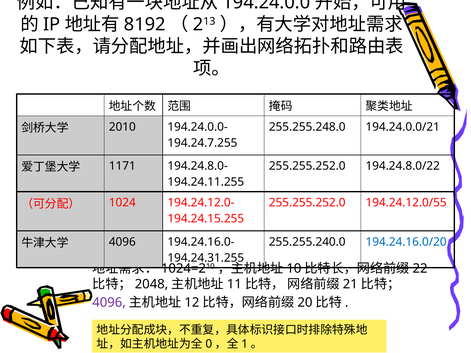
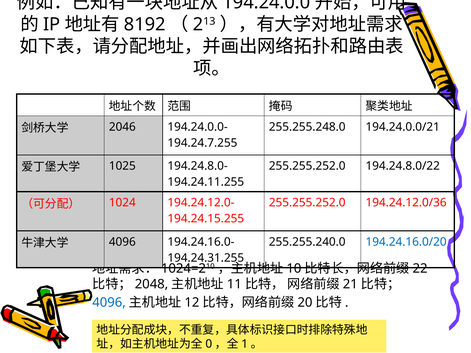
2010: 2010 -> 2046
1171: 1171 -> 1025
194.24.12.0/55: 194.24.12.0/55 -> 194.24.12.0/36
4096 at (109, 303) colour: purple -> blue
